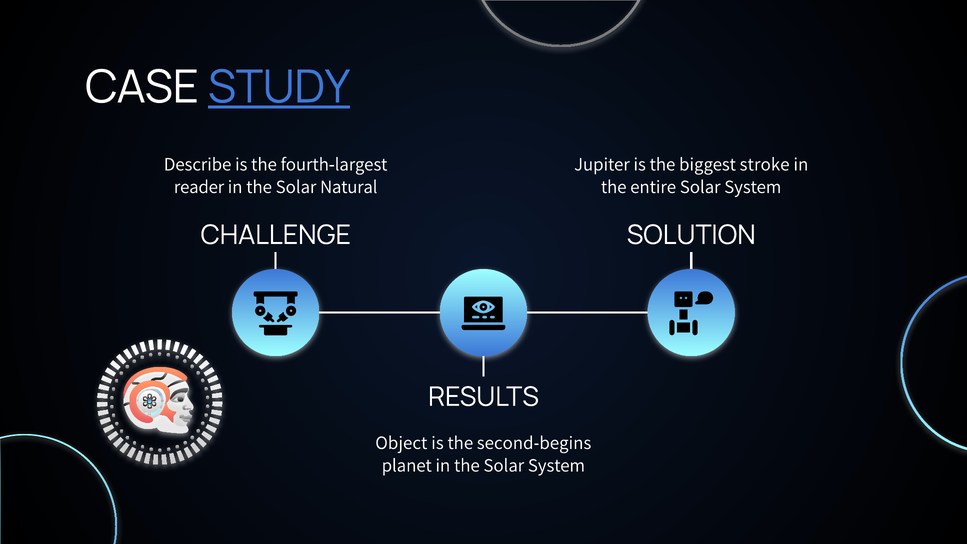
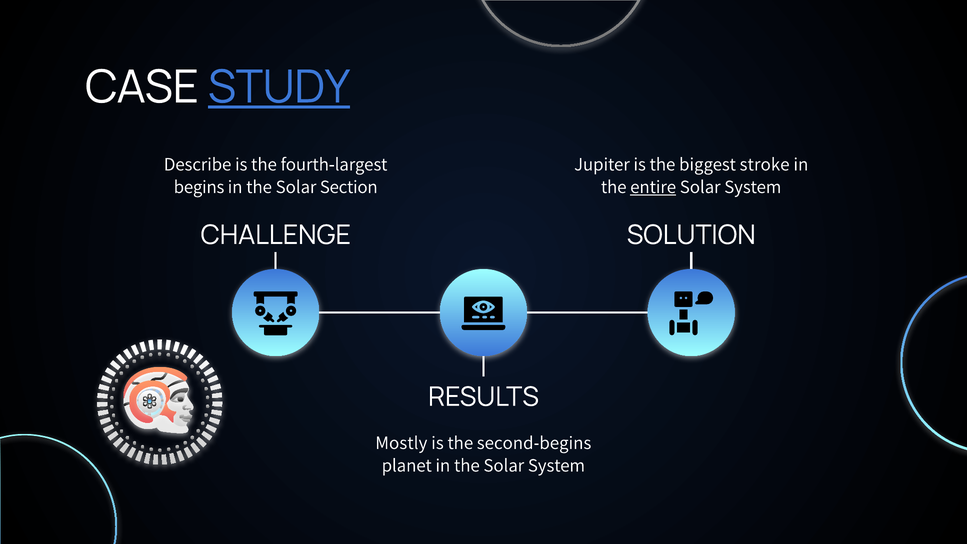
reader: reader -> begins
Natural: Natural -> Section
entire underline: none -> present
Object: Object -> Mostly
